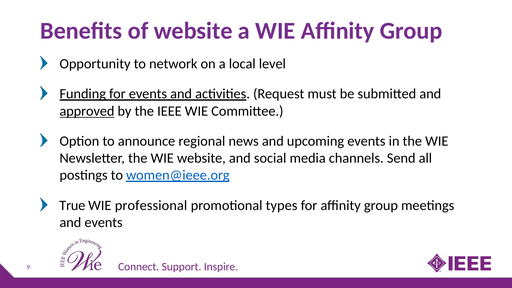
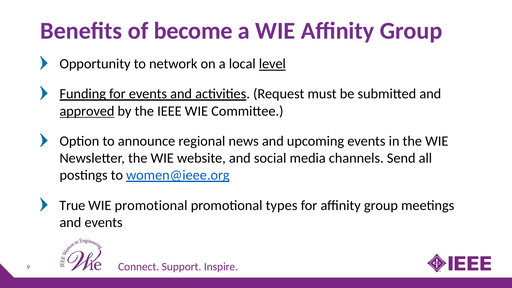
of website: website -> become
level underline: none -> present
WIE professional: professional -> promotional
